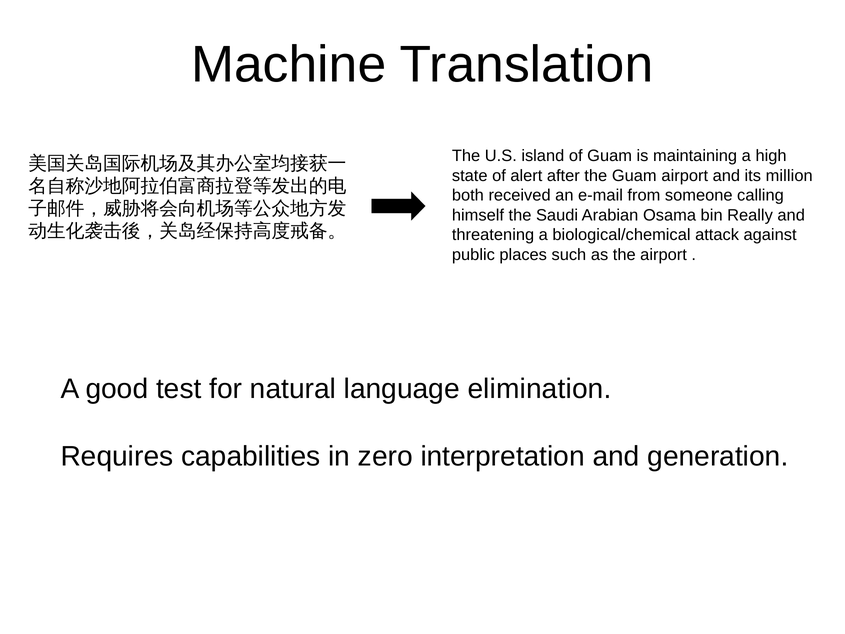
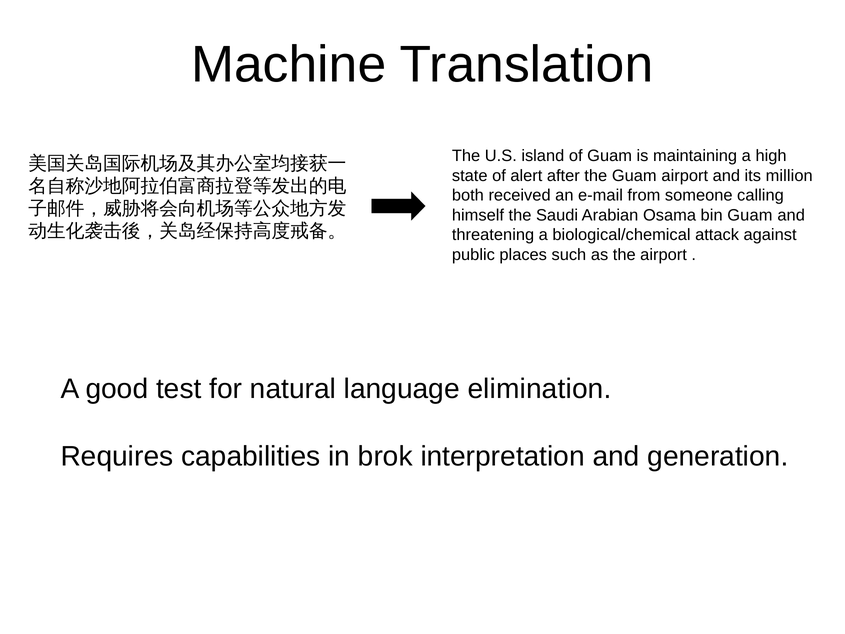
bin Really: Really -> Guam
zero: zero -> brok
